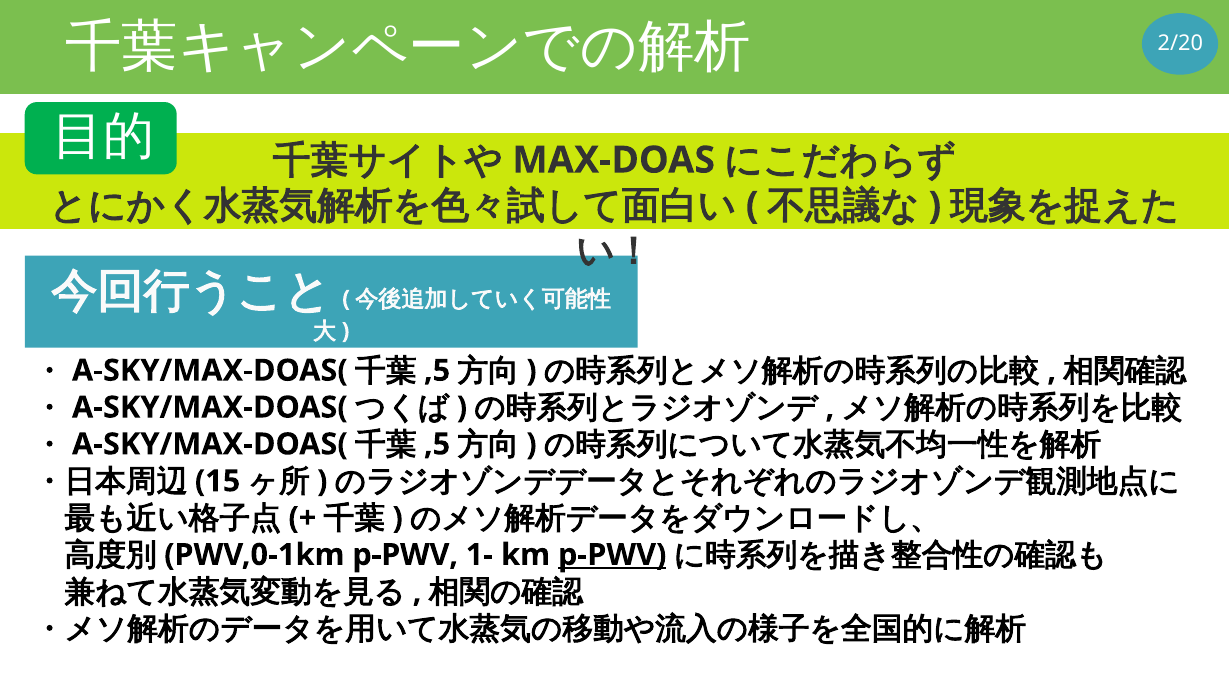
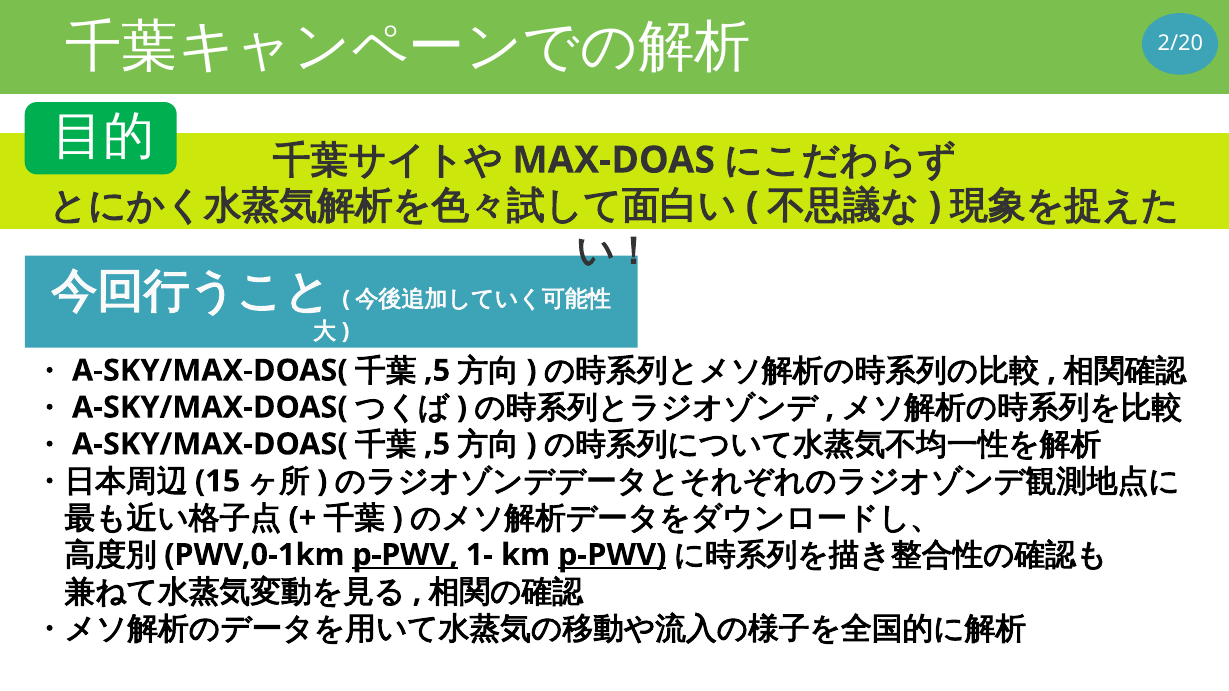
p-PWV at (405, 555) underline: none -> present
